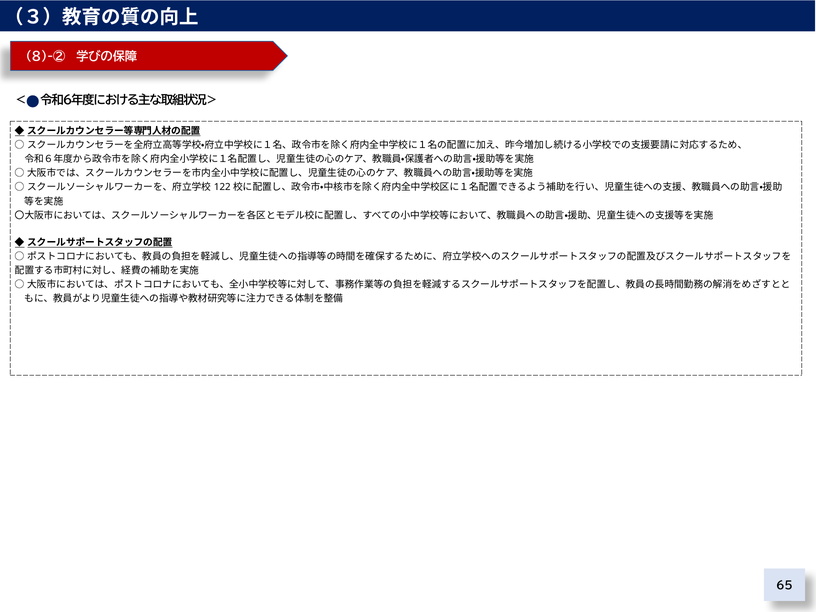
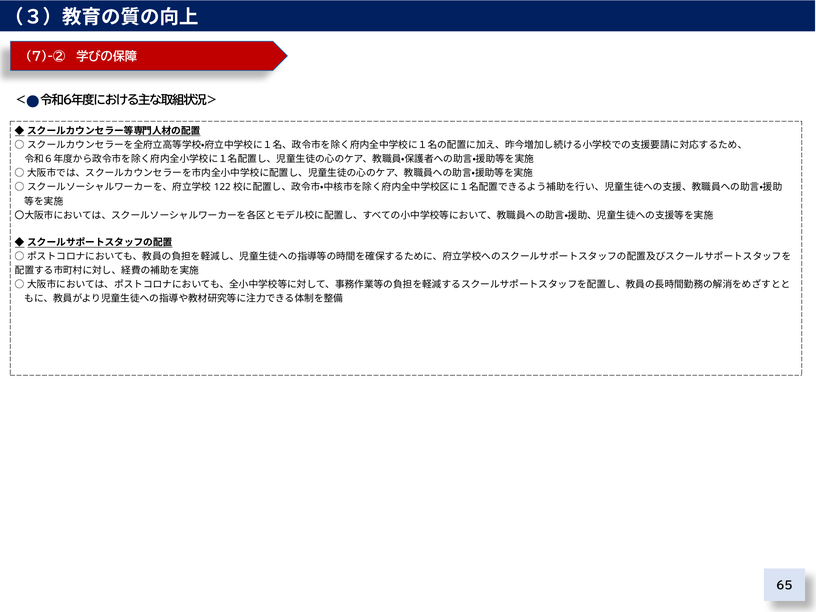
8)-②: 8)-② -> 7)-②
